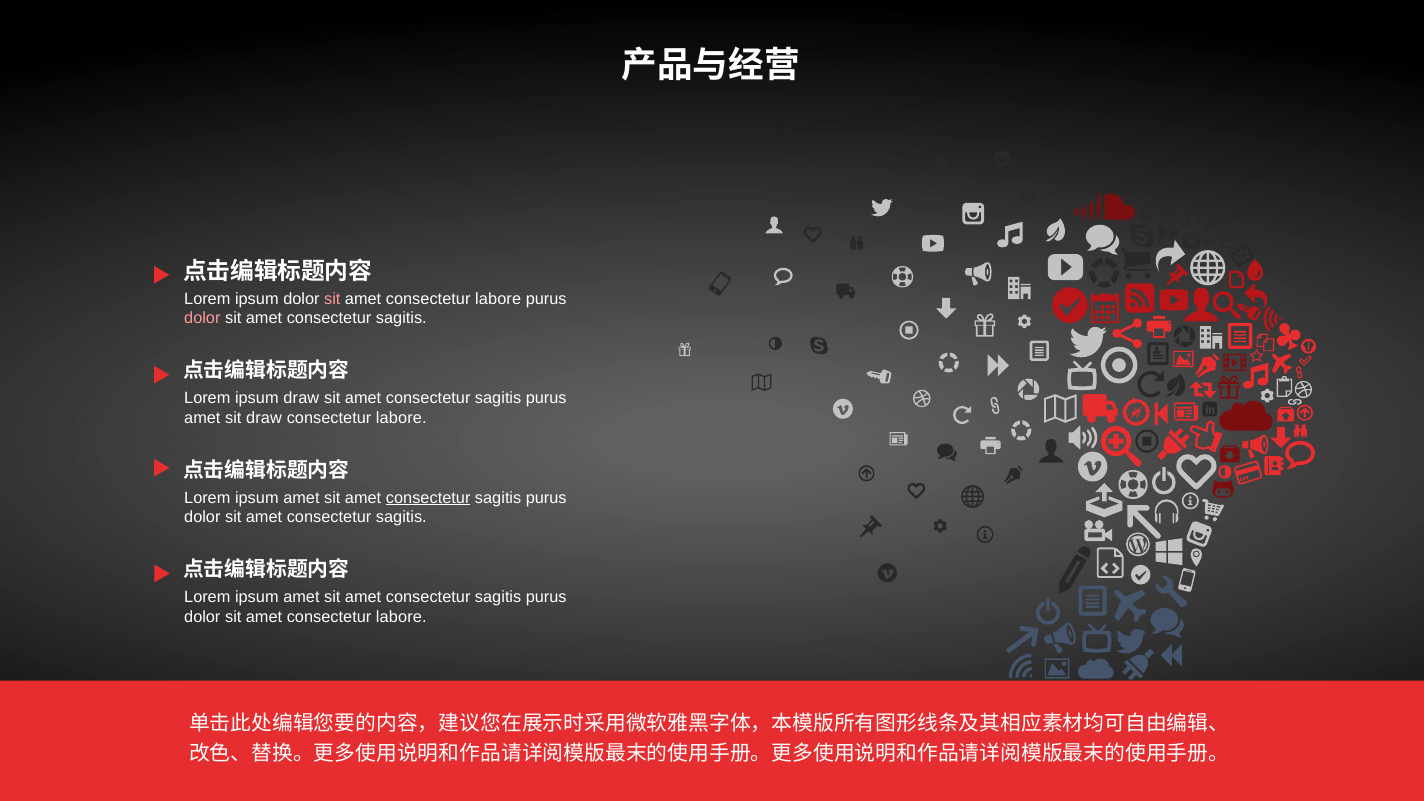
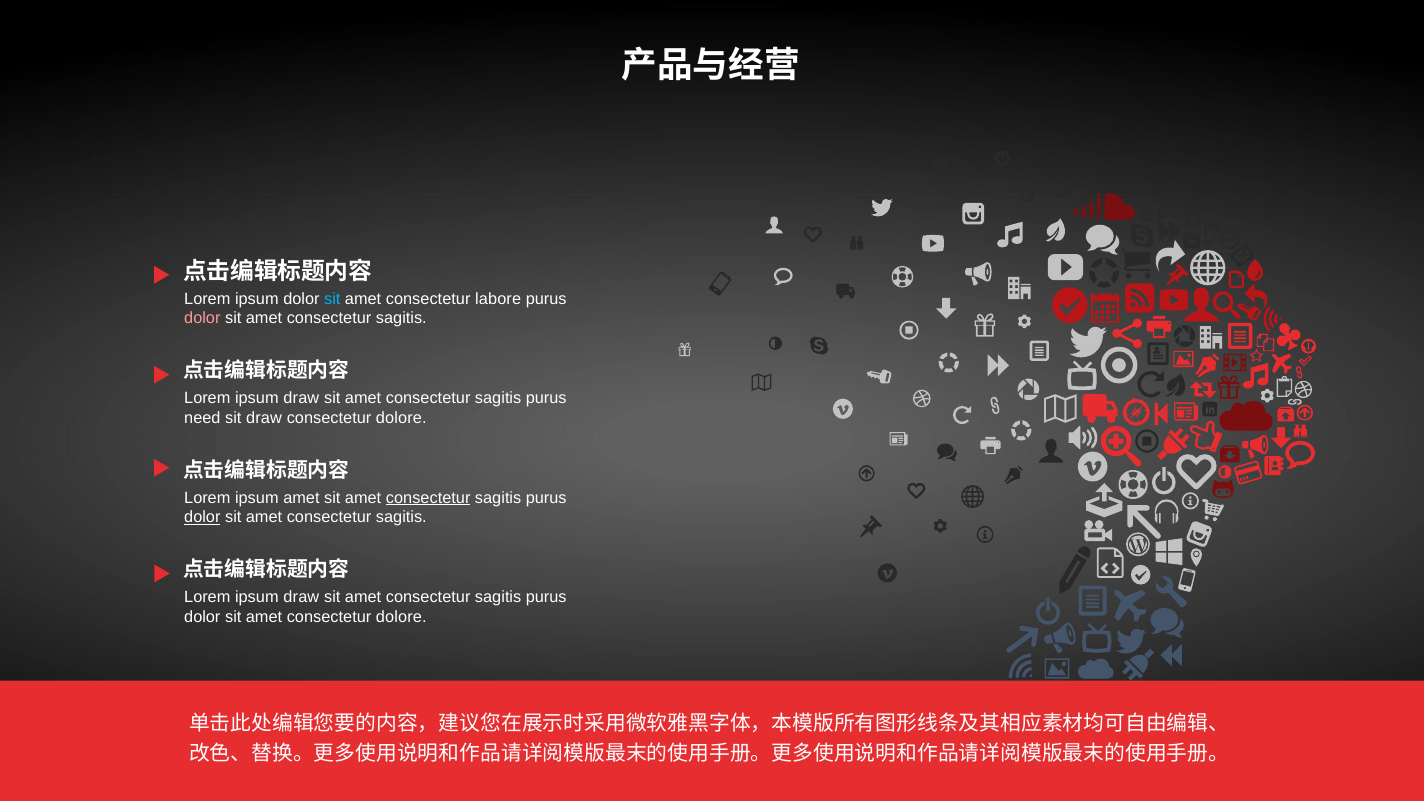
sit at (332, 299) colour: pink -> light blue
amet at (202, 418): amet -> need
labore at (401, 418): labore -> dolore
dolor at (202, 517) underline: none -> present
amet at (301, 597): amet -> draw
labore at (401, 617): labore -> dolore
